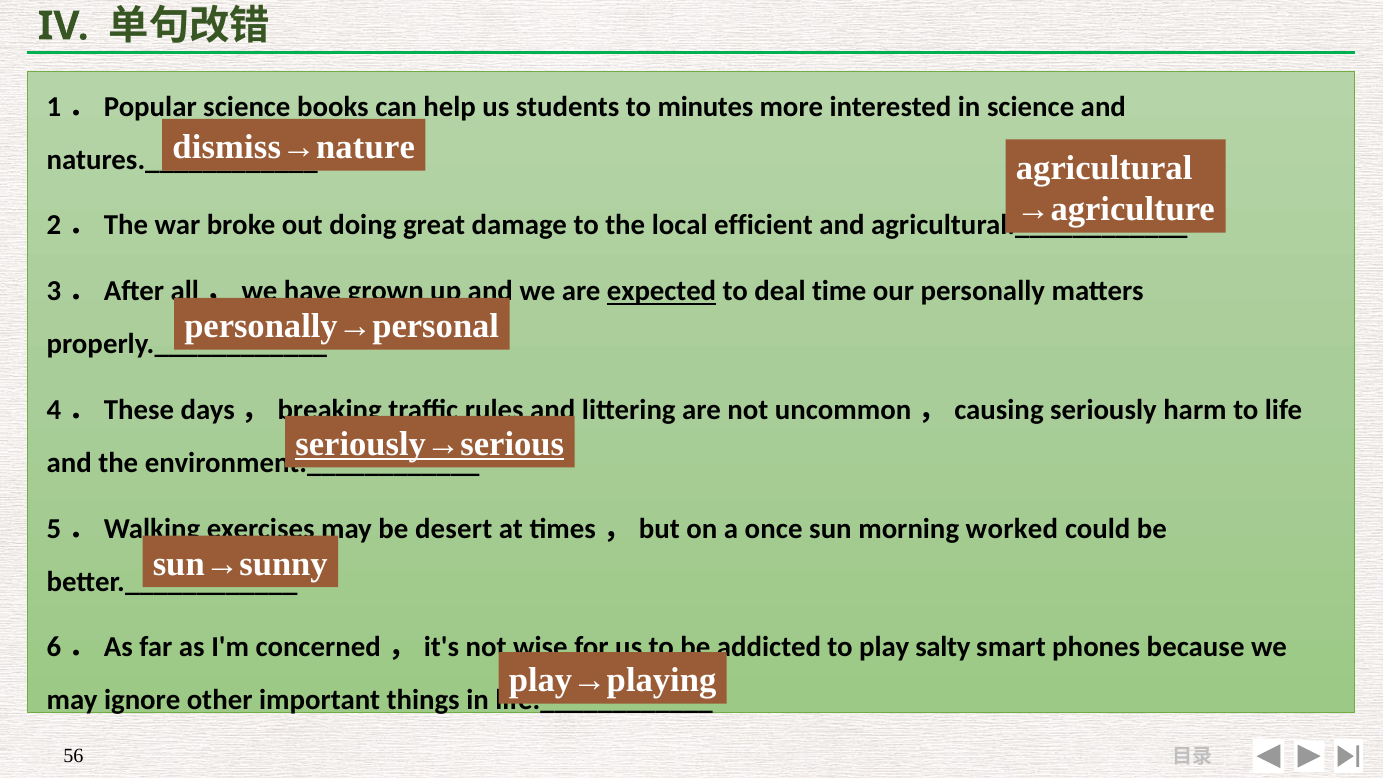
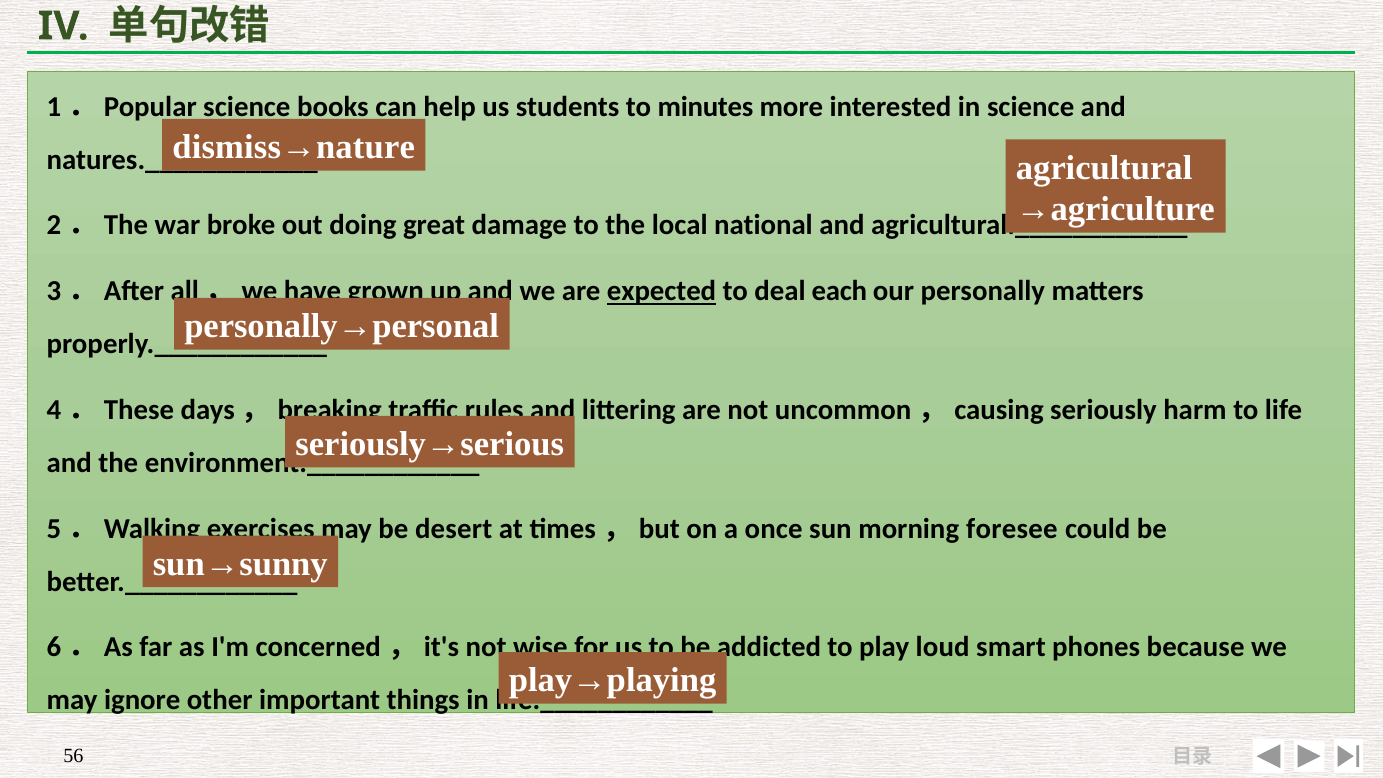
efficient: efficient -> national
time: time -> each
seriously→serious underline: present -> none
worked: worked -> foresee
salty: salty -> loud
